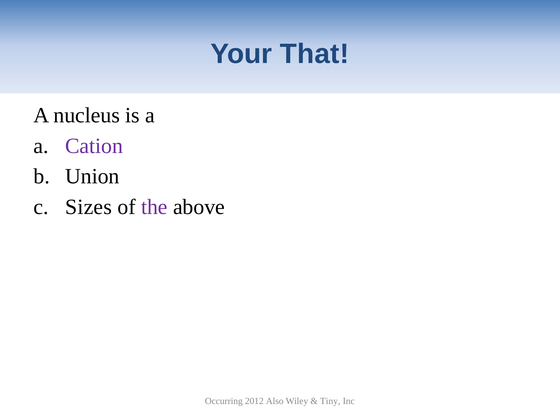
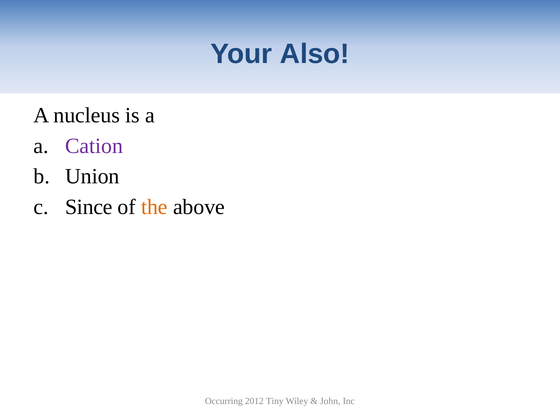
That: That -> Also
Sizes: Sizes -> Since
the colour: purple -> orange
Also: Also -> Tiny
Tiny: Tiny -> John
